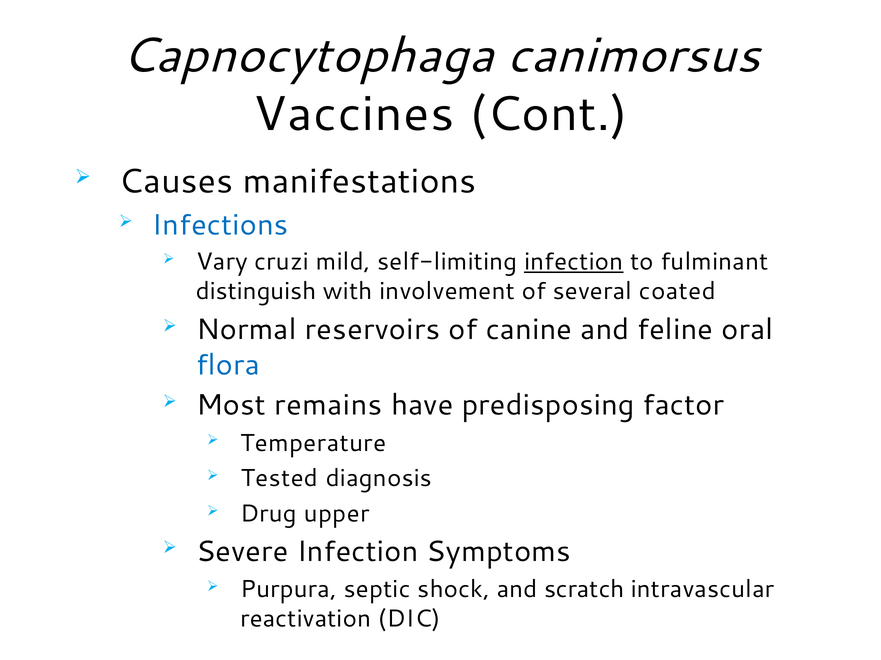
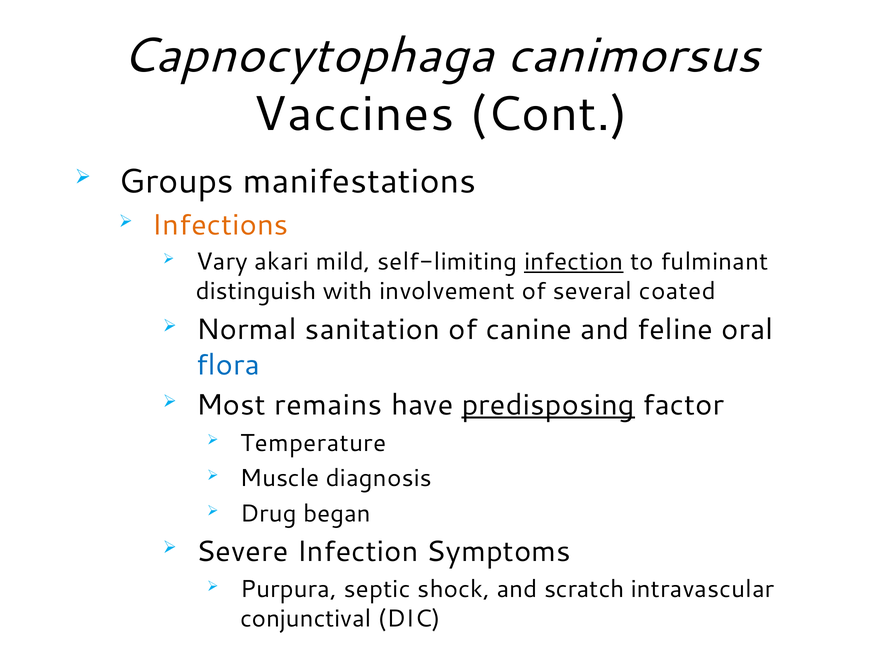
Causes: Causes -> Groups
Infections colour: blue -> orange
cruzi: cruzi -> akari
reservoirs: reservoirs -> sanitation
predisposing underline: none -> present
Tested: Tested -> Muscle
upper: upper -> began
reactivation: reactivation -> conjunctival
